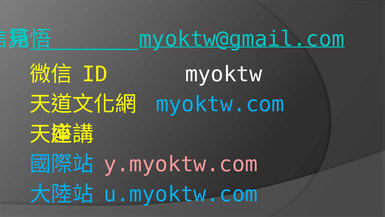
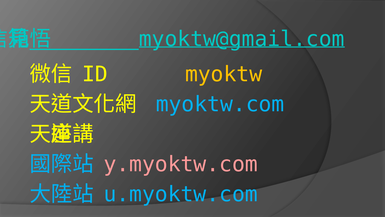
myoktw colour: white -> yellow
